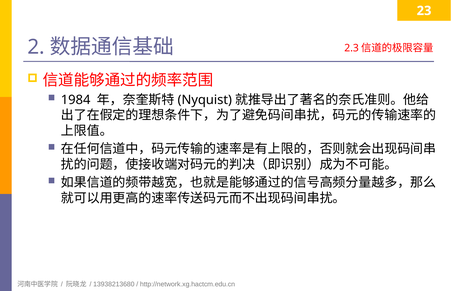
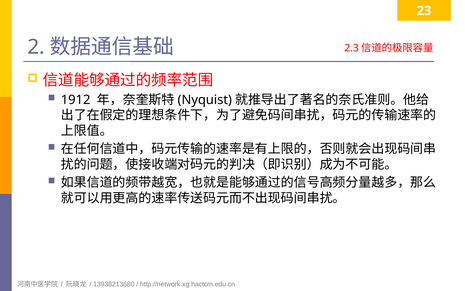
1984: 1984 -> 1912
